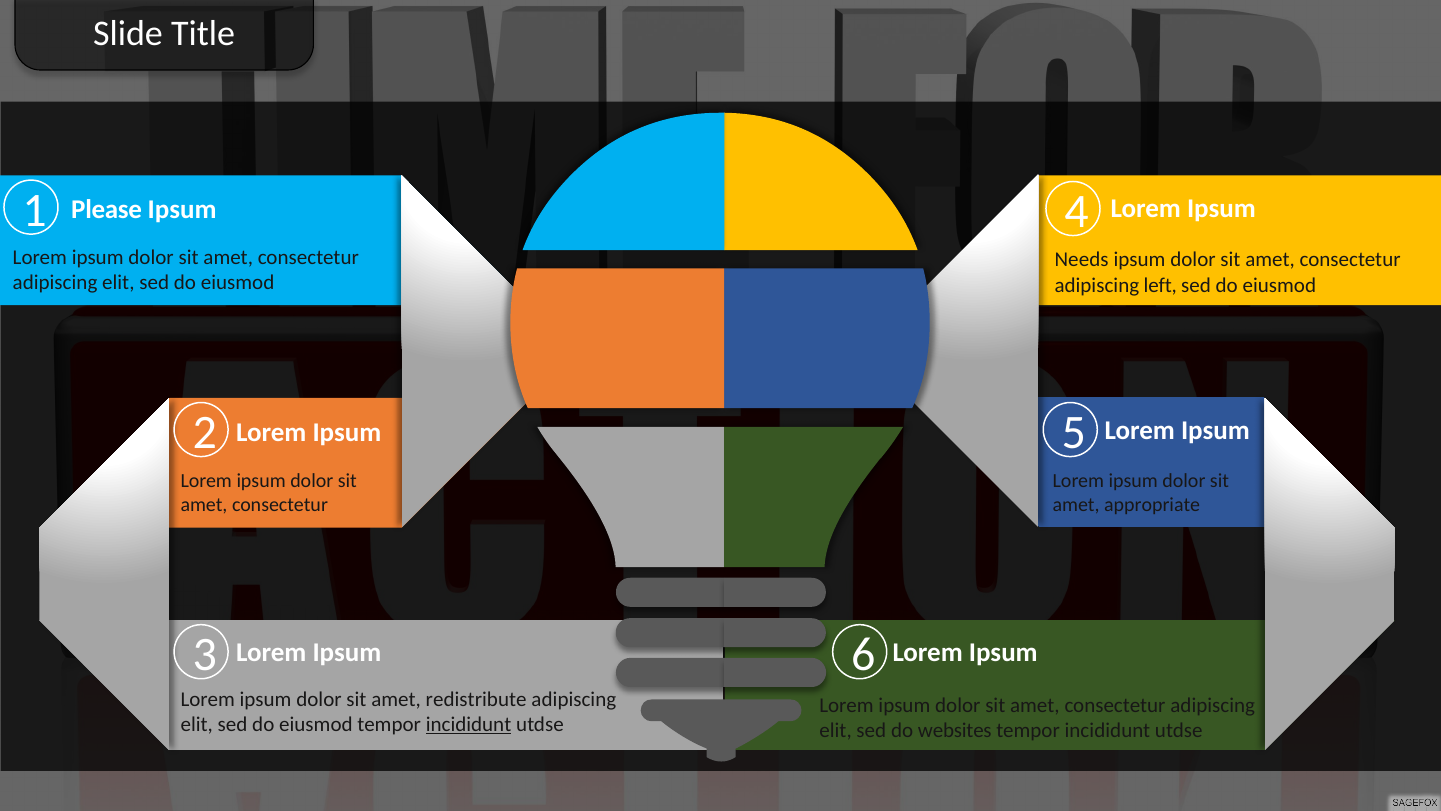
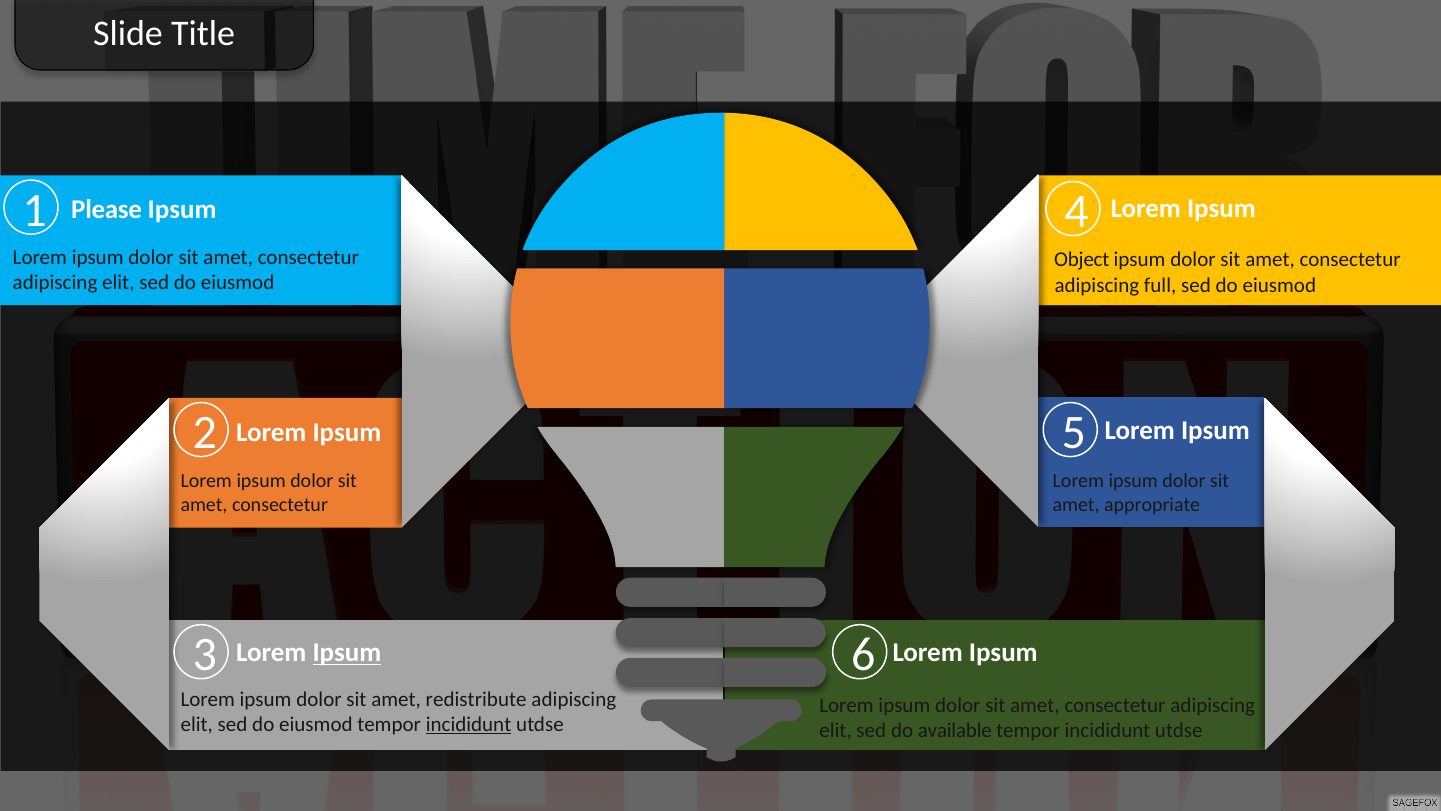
Needs: Needs -> Object
left: left -> full
Ipsum at (347, 653) underline: none -> present
websites: websites -> available
